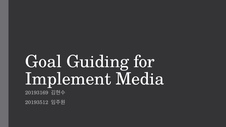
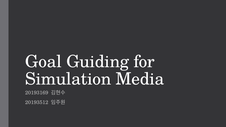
Implement: Implement -> Simulation
